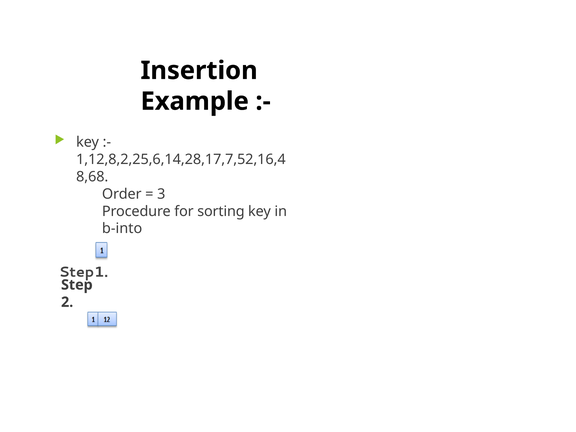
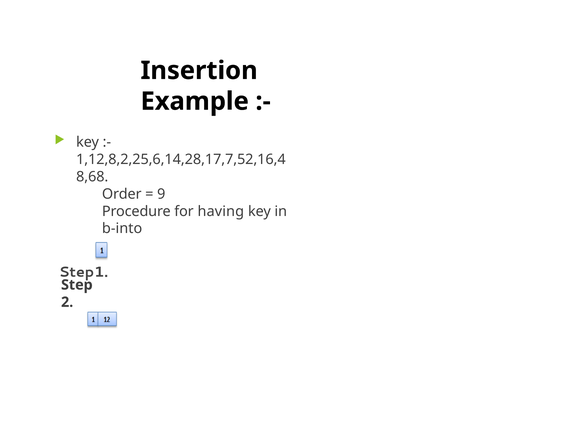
3: 3 -> 9
sorting: sorting -> having
